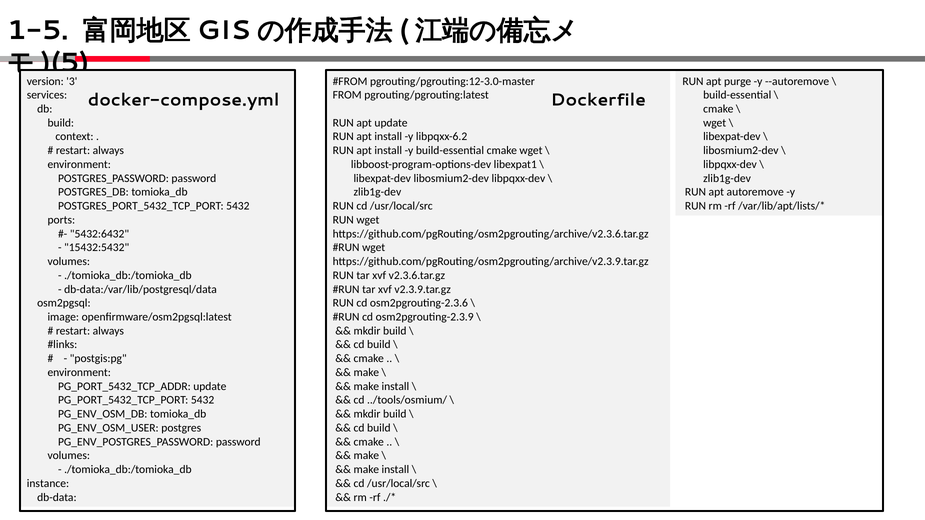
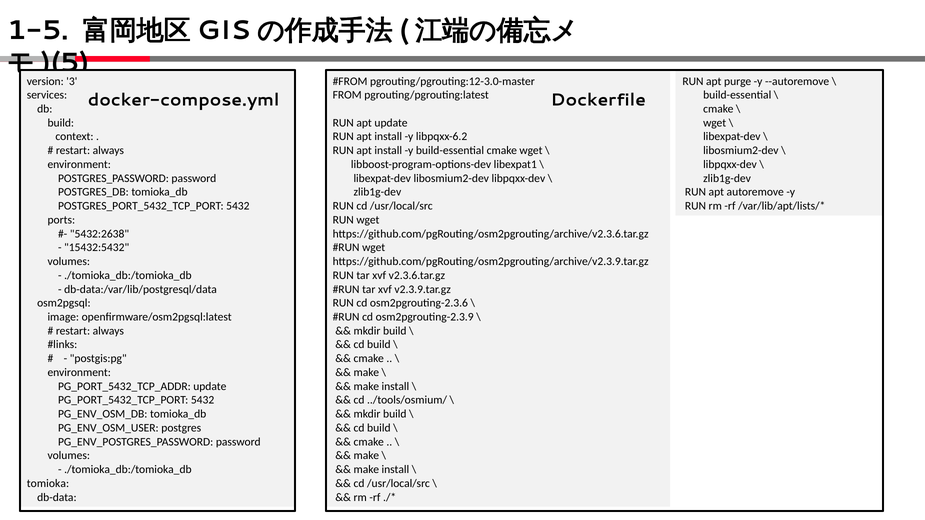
5432:6432: 5432:6432 -> 5432:2638
instance: instance -> tomioka
